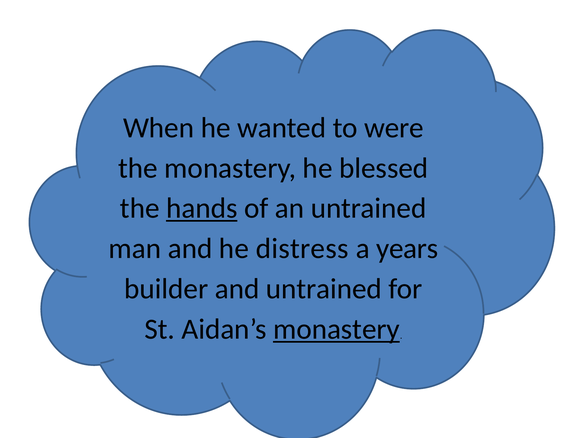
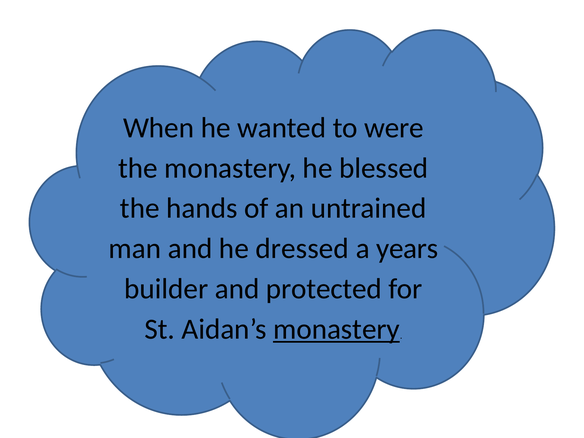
hands underline: present -> none
distress: distress -> dressed
and untrained: untrained -> protected
